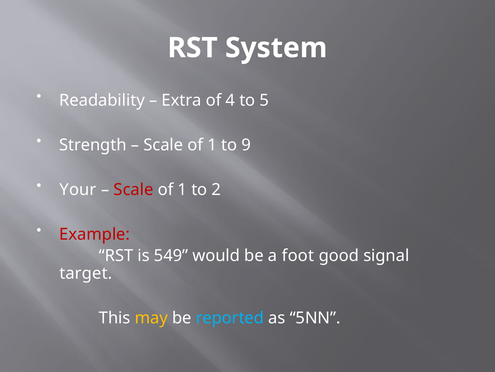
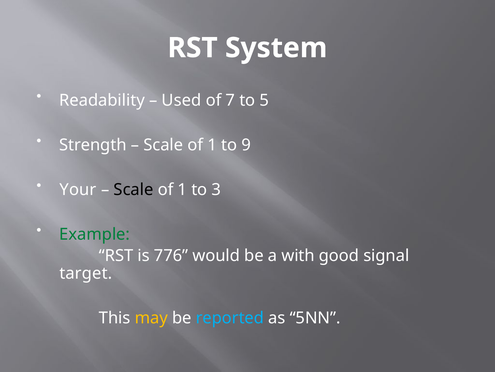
Extra: Extra -> Used
4: 4 -> 7
Scale at (134, 189) colour: red -> black
2: 2 -> 3
Example colour: red -> green
549: 549 -> 776
foot: foot -> with
